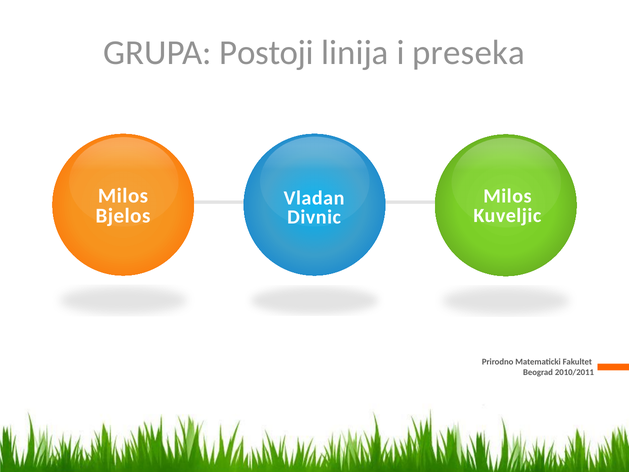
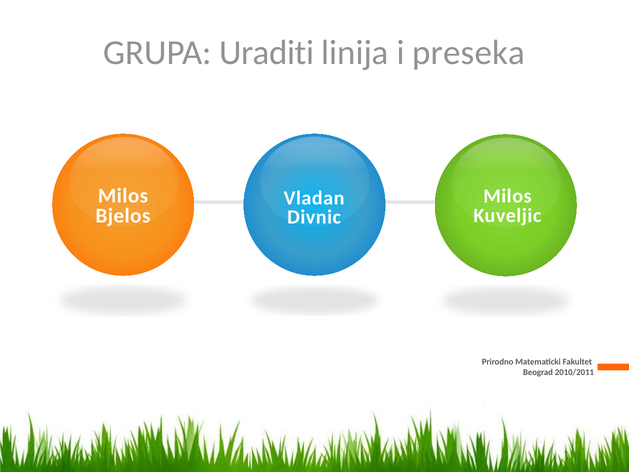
Postoji: Postoji -> Uraditi
